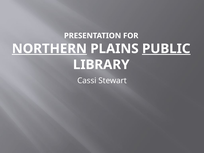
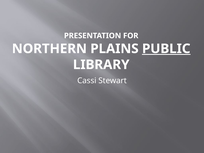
NORTHERN underline: present -> none
